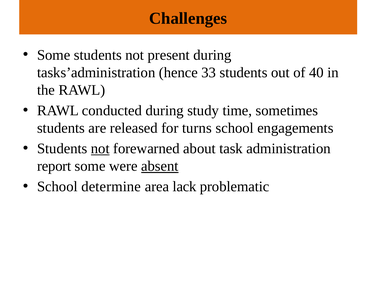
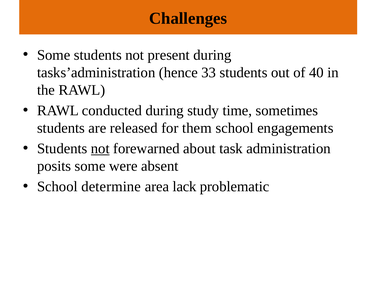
turns: turns -> them
report: report -> posits
absent underline: present -> none
